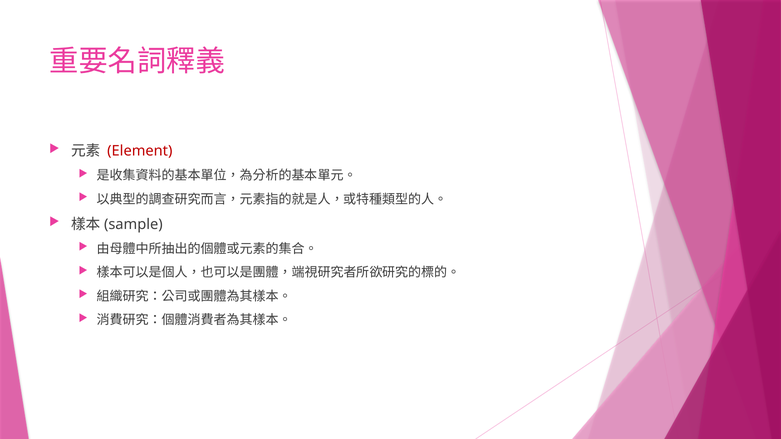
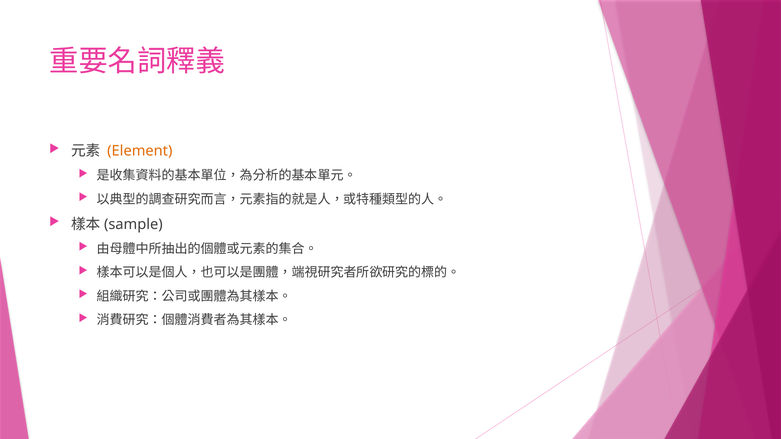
Element colour: red -> orange
